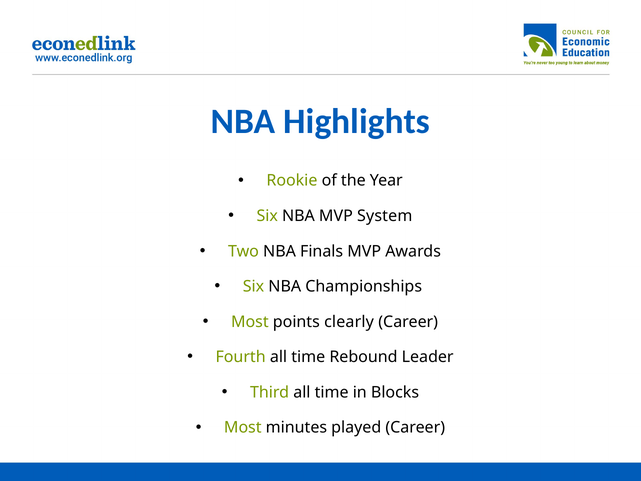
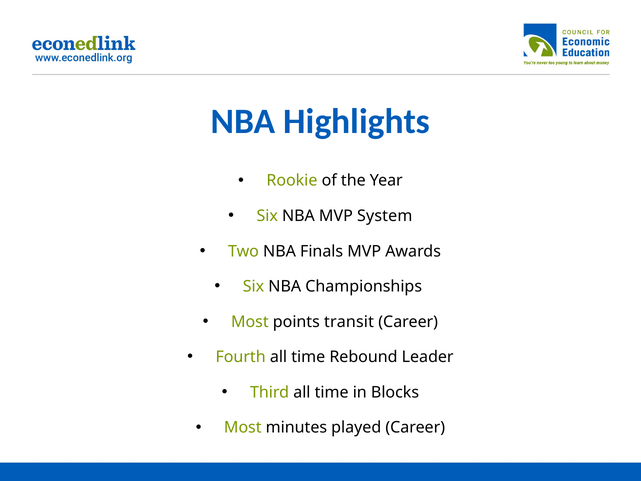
clearly: clearly -> transit
